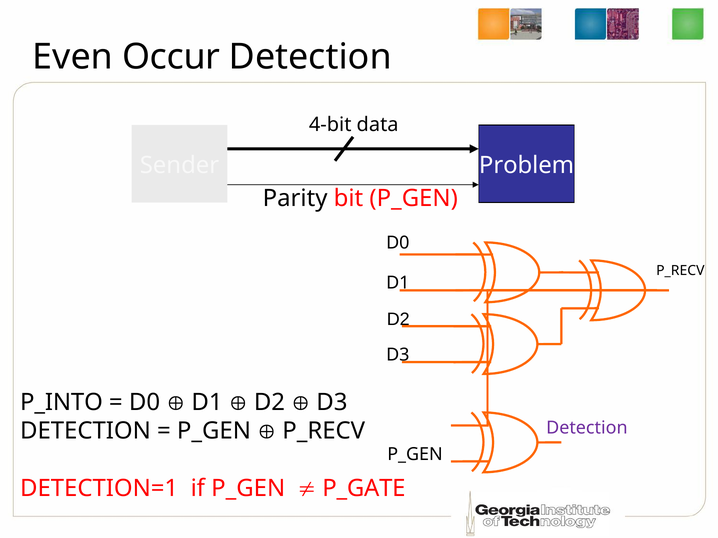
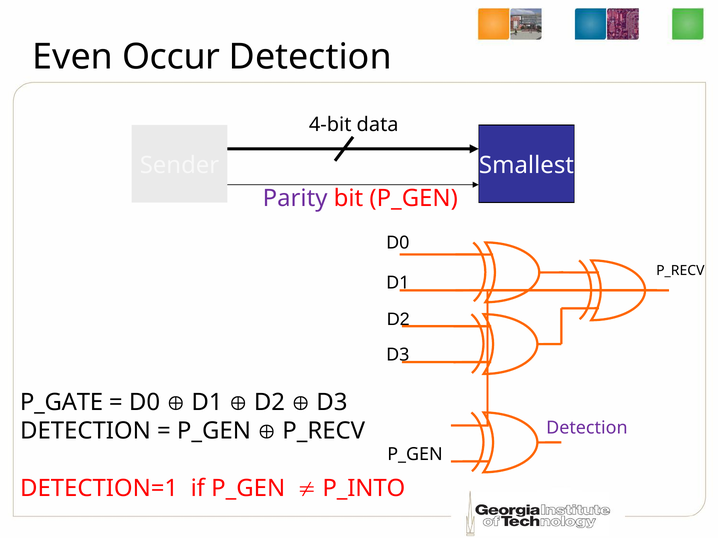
Problem: Problem -> Smallest
Parity colour: black -> purple
P_INTO: P_INTO -> P_GATE
P_GATE: P_GATE -> P_INTO
